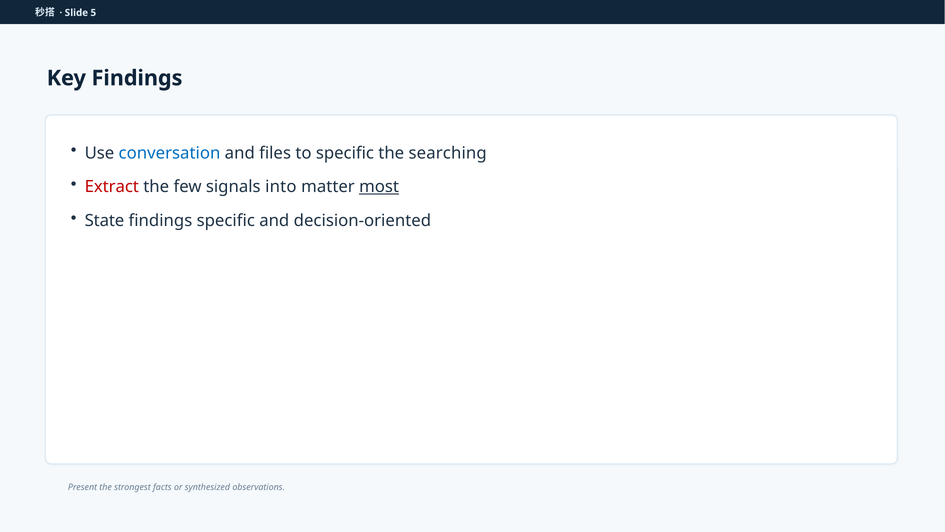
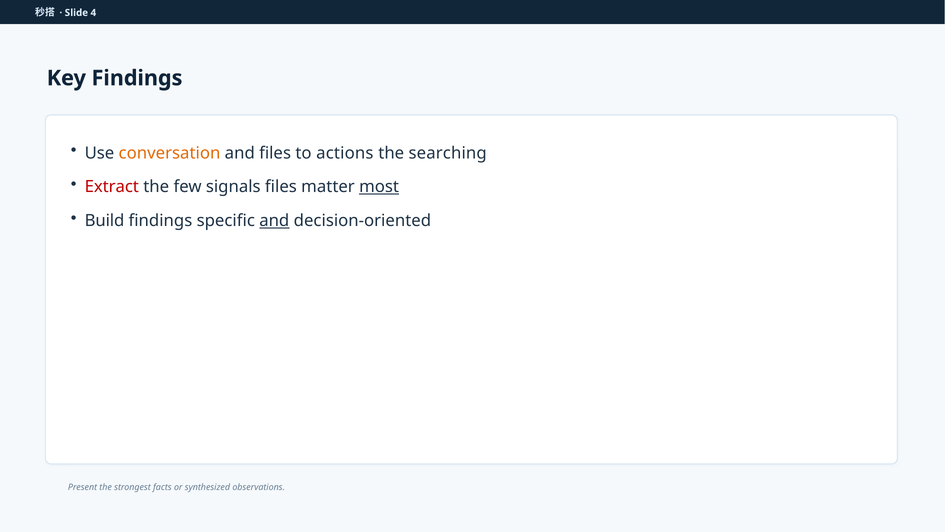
5: 5 -> 4
conversation colour: blue -> orange
to specific: specific -> actions
signals into: into -> files
State: State -> Build
and at (274, 221) underline: none -> present
